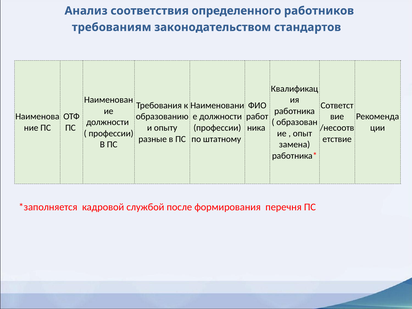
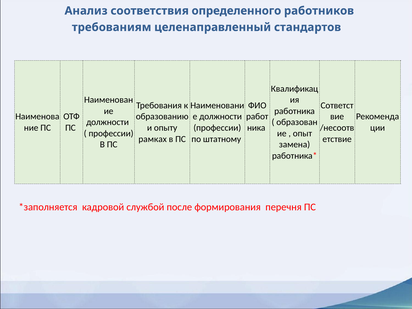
законодательством: законодательством -> целенаправленный
разные: разные -> рамках
